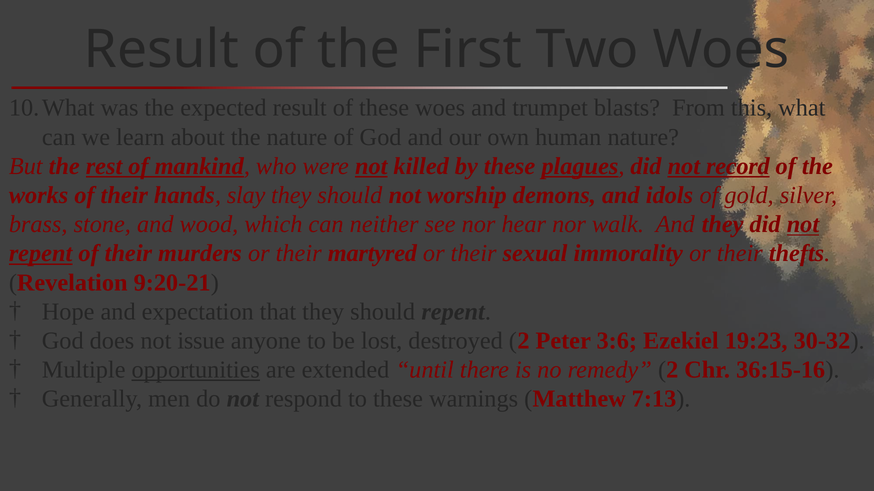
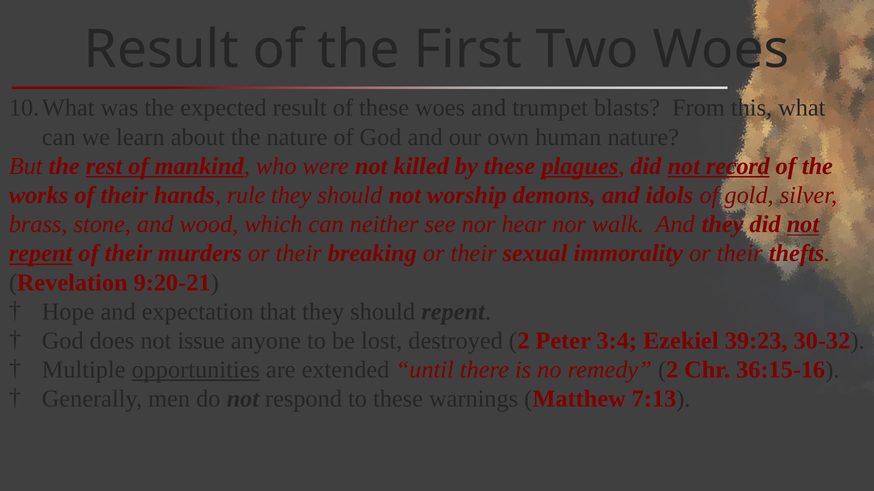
not at (371, 166) underline: present -> none
slay: slay -> rule
martyred: martyred -> breaking
3:6: 3:6 -> 3:4
19:23: 19:23 -> 39:23
